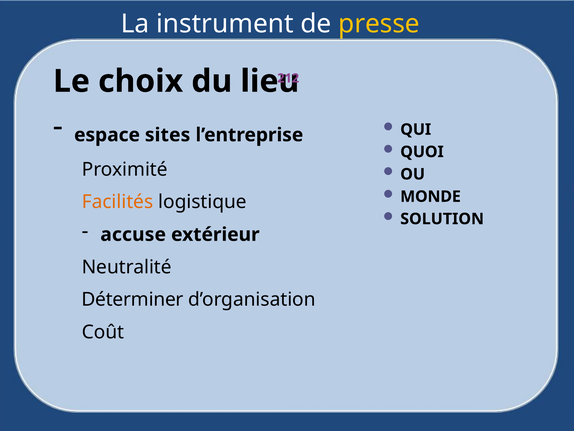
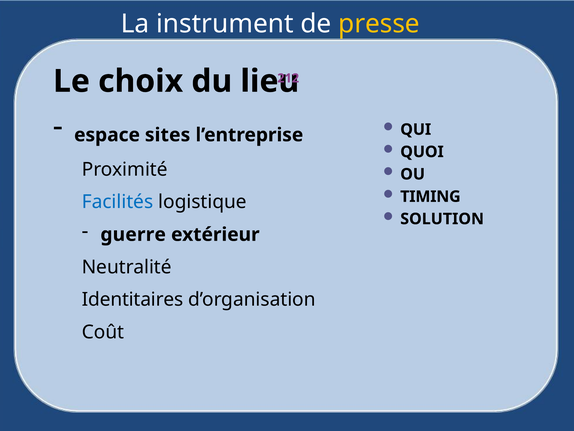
MONDE: MONDE -> TIMING
Facilités colour: orange -> blue
accuse: accuse -> guerre
Déterminer: Déterminer -> Identitaires
